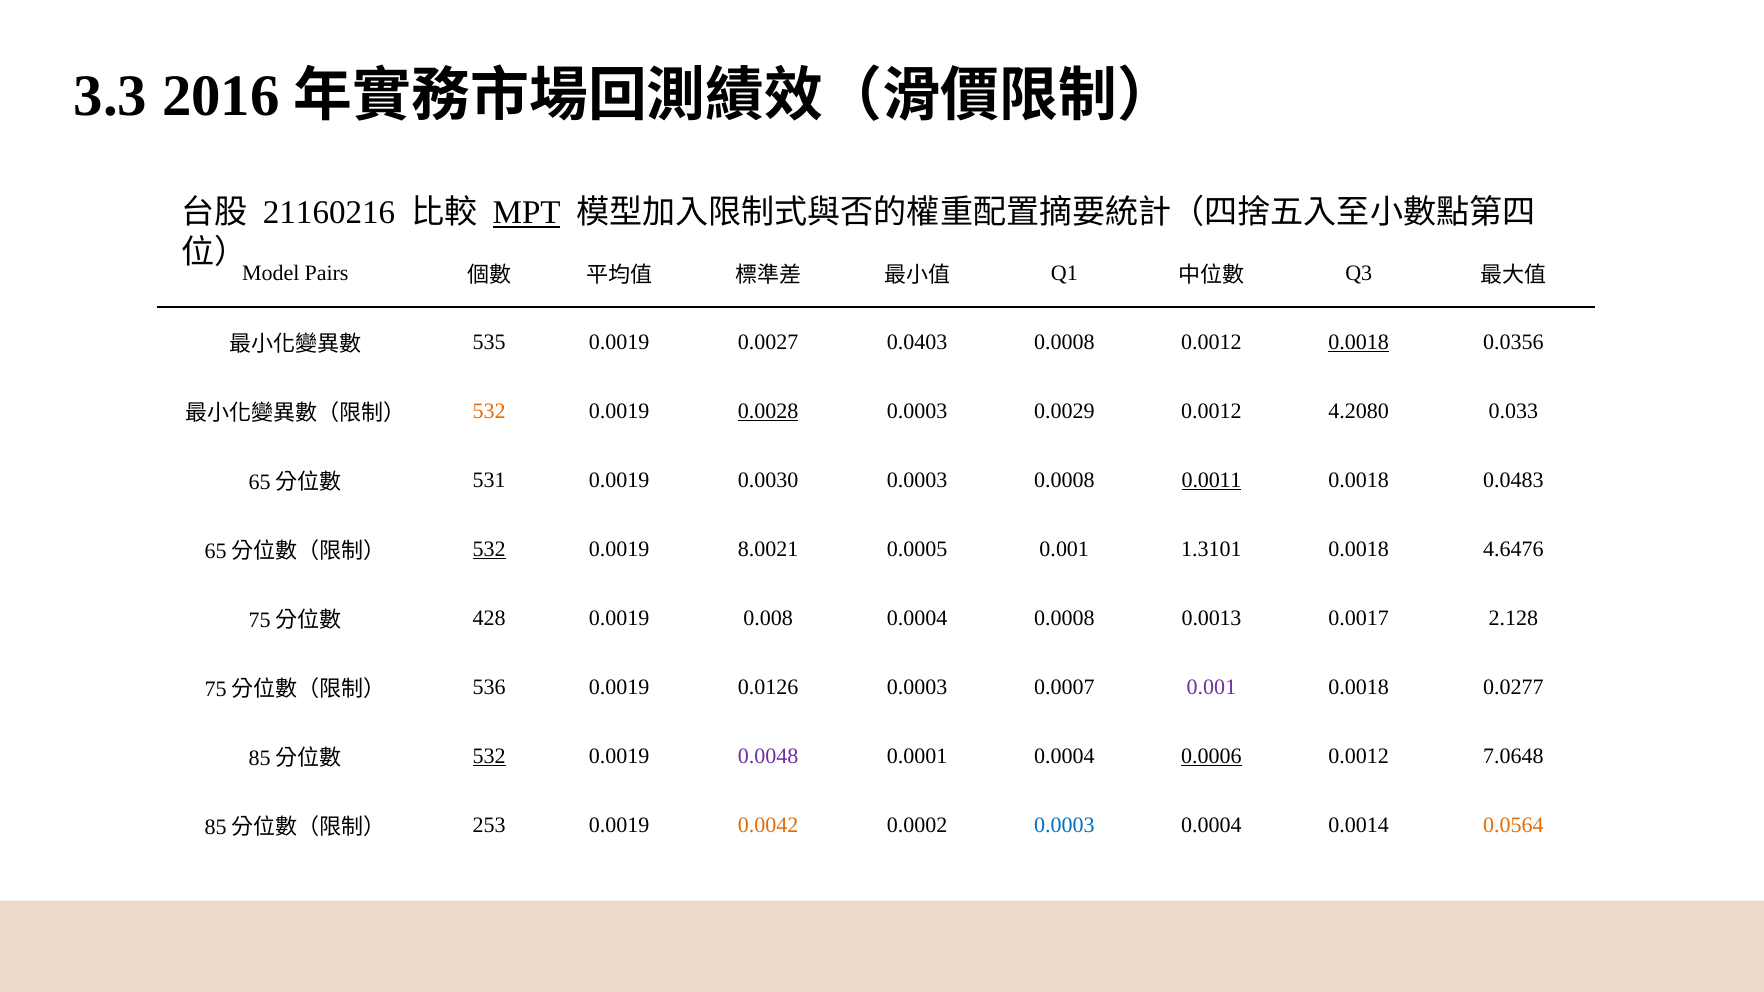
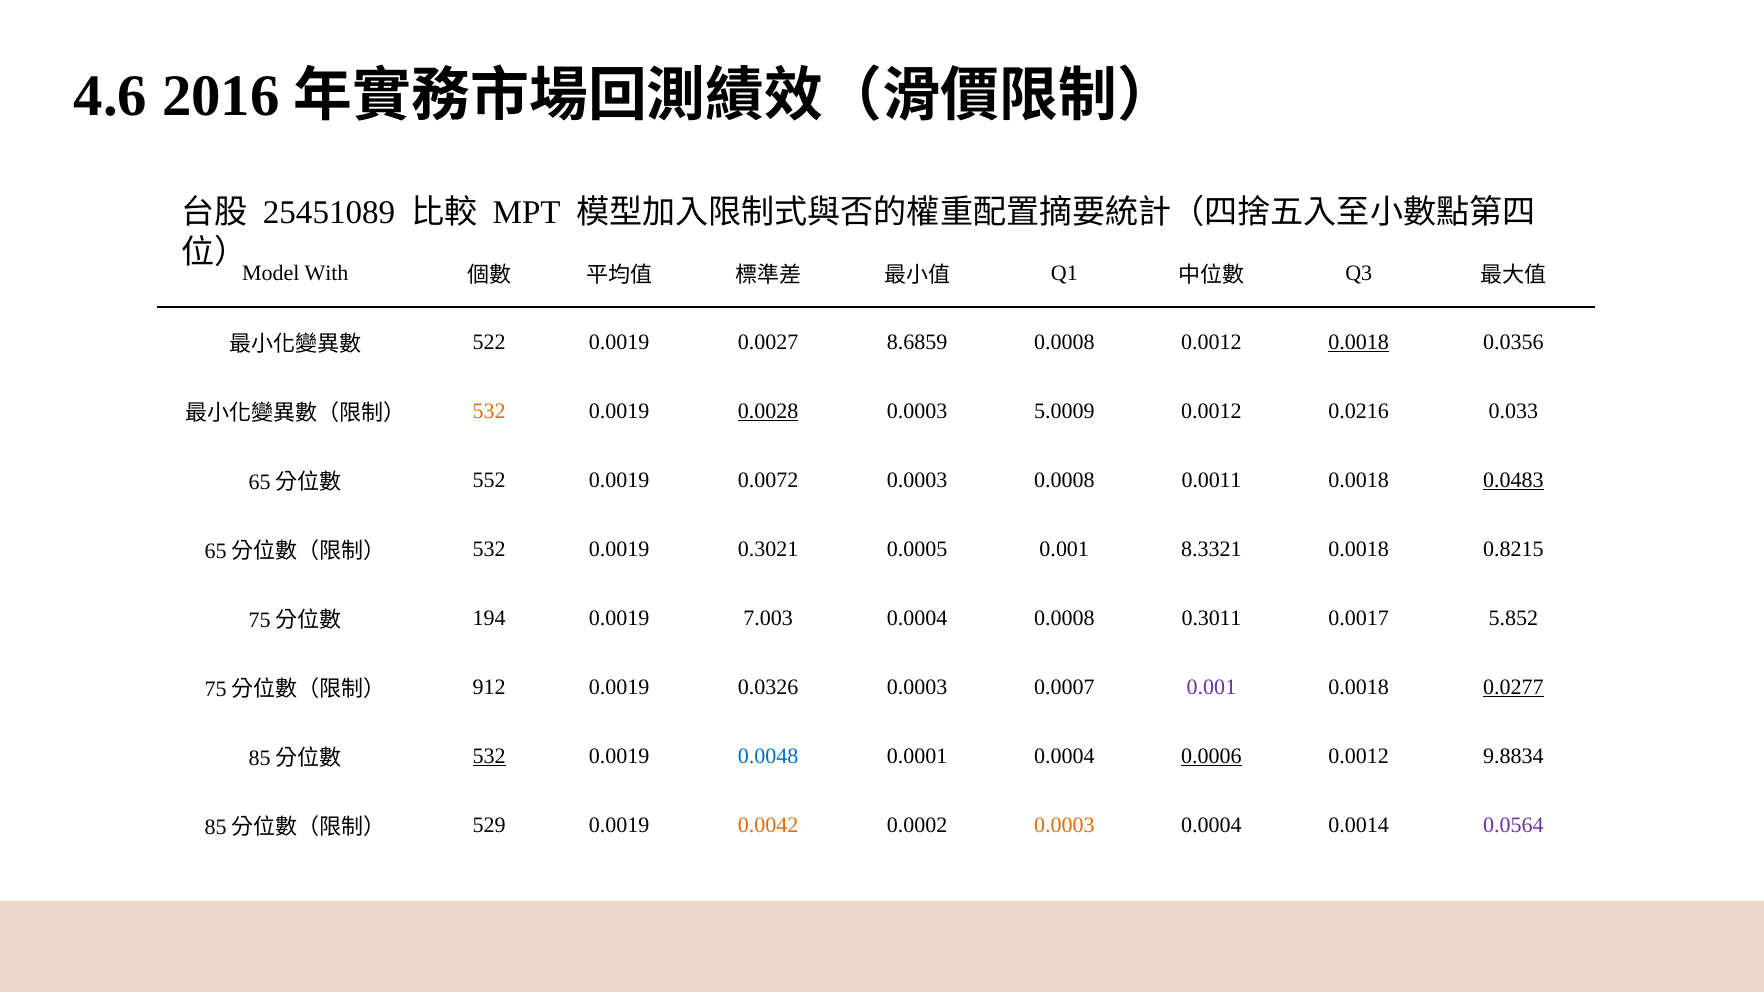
3.3: 3.3 -> 4.6
21160216: 21160216 -> 25451089
MPT underline: present -> none
Pairs: Pairs -> With
535: 535 -> 522
0.0403: 0.0403 -> 8.6859
0.0029: 0.0029 -> 5.0009
4.2080: 4.2080 -> 0.0216
531: 531 -> 552
0.0030: 0.0030 -> 0.0072
0.0011 underline: present -> none
0.0483 underline: none -> present
532 at (489, 549) underline: present -> none
8.0021: 8.0021 -> 0.3021
1.3101: 1.3101 -> 8.3321
4.6476: 4.6476 -> 0.8215
428: 428 -> 194
0.008: 0.008 -> 7.003
0.0013: 0.0013 -> 0.3011
2.128: 2.128 -> 5.852
536: 536 -> 912
0.0126: 0.0126 -> 0.0326
0.0277 underline: none -> present
0.0048 colour: purple -> blue
7.0648: 7.0648 -> 9.8834
253: 253 -> 529
0.0003 at (1064, 825) colour: blue -> orange
0.0564 colour: orange -> purple
